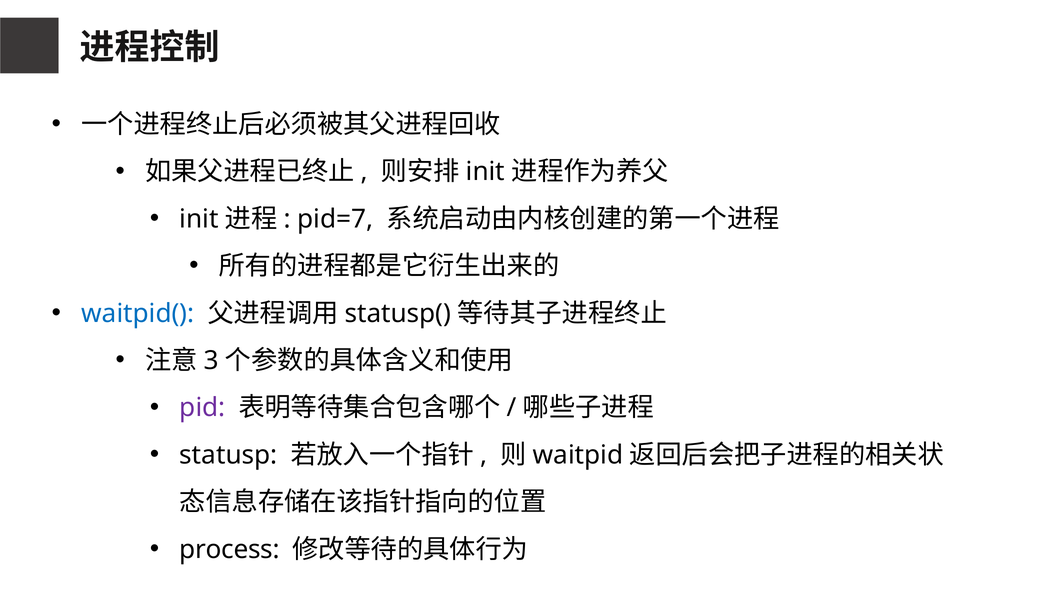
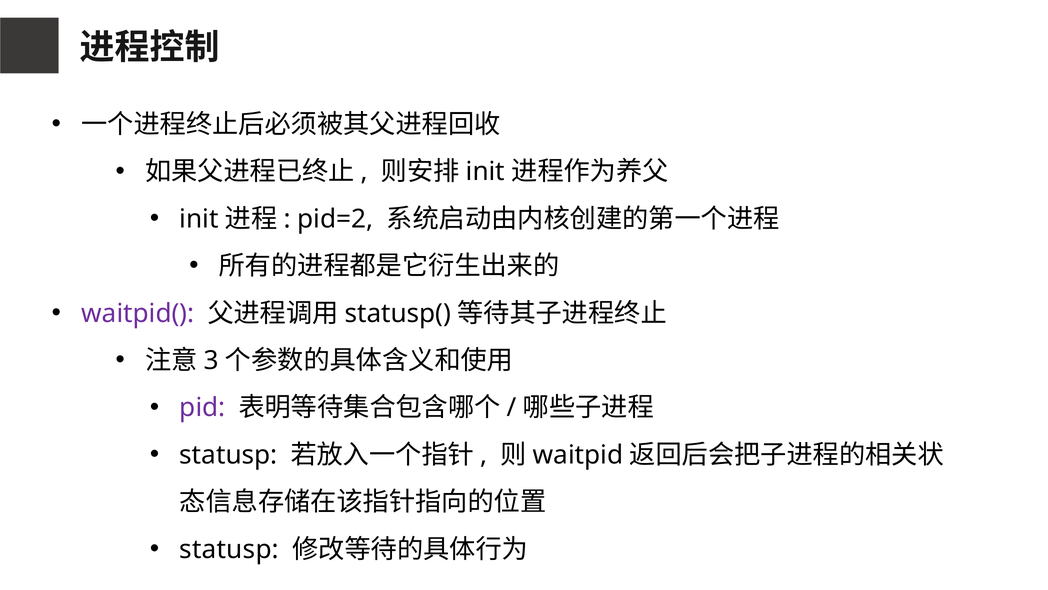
pid=7: pid=7 -> pid=2
waitpid( colour: blue -> purple
process at (229, 549): process -> statusp
